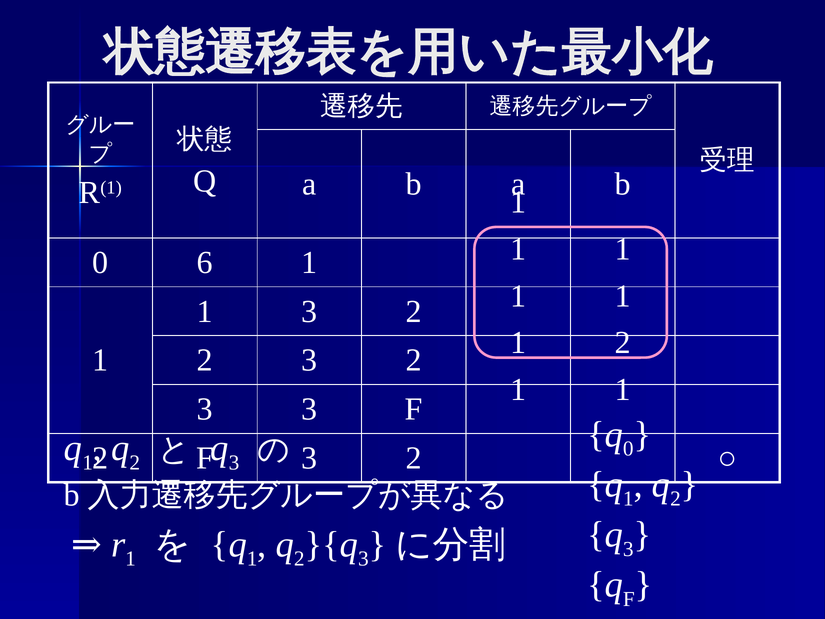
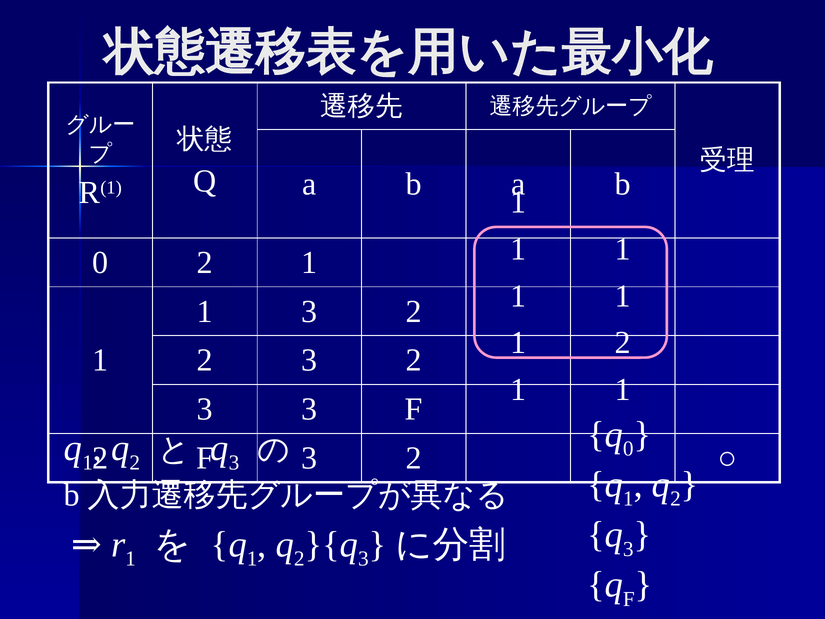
0 6: 6 -> 2
